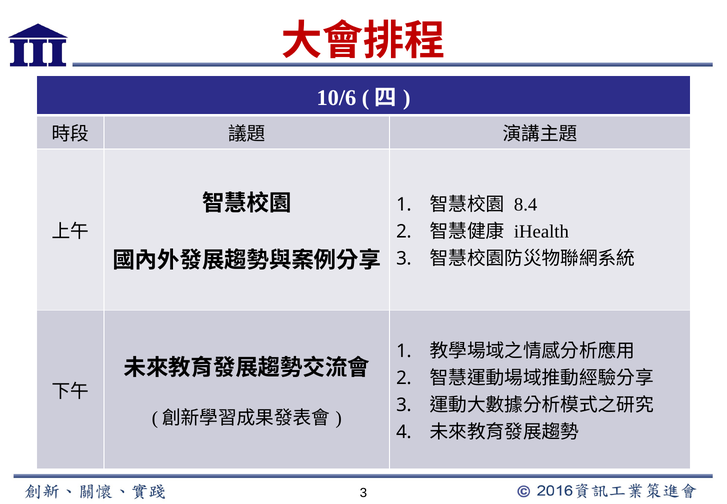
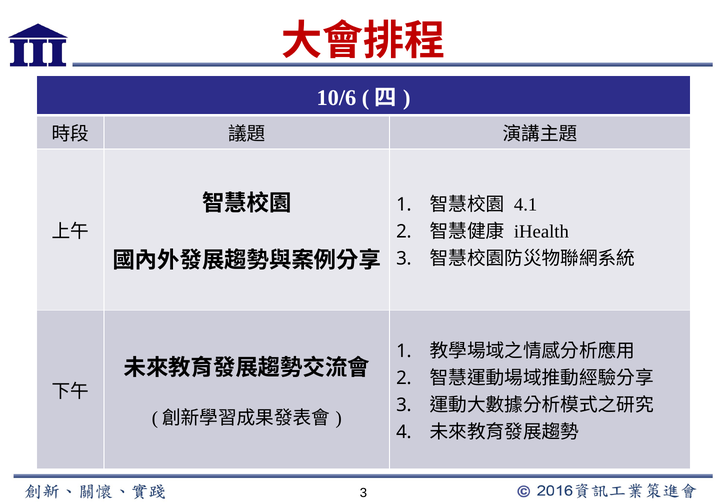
8.4: 8.4 -> 4.1
